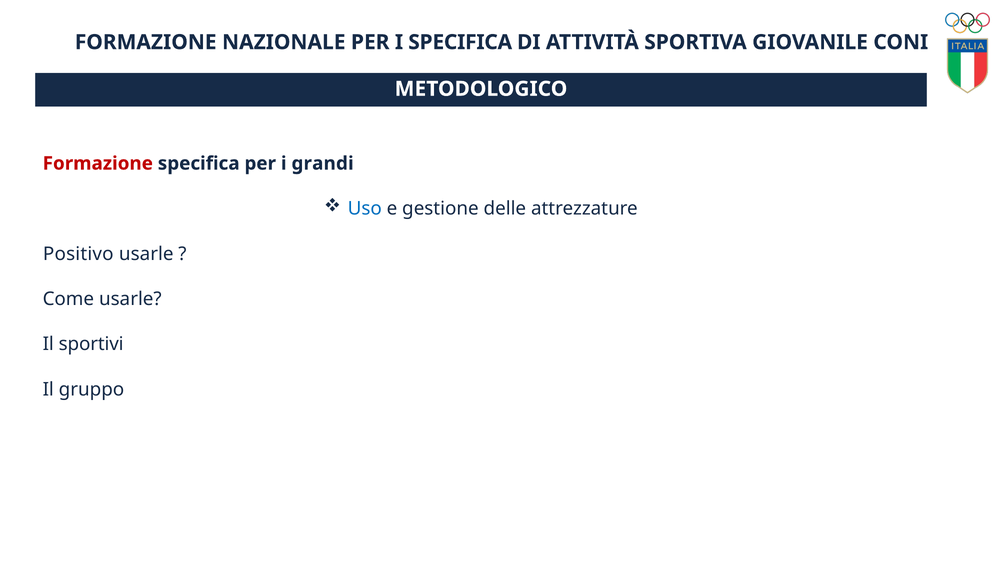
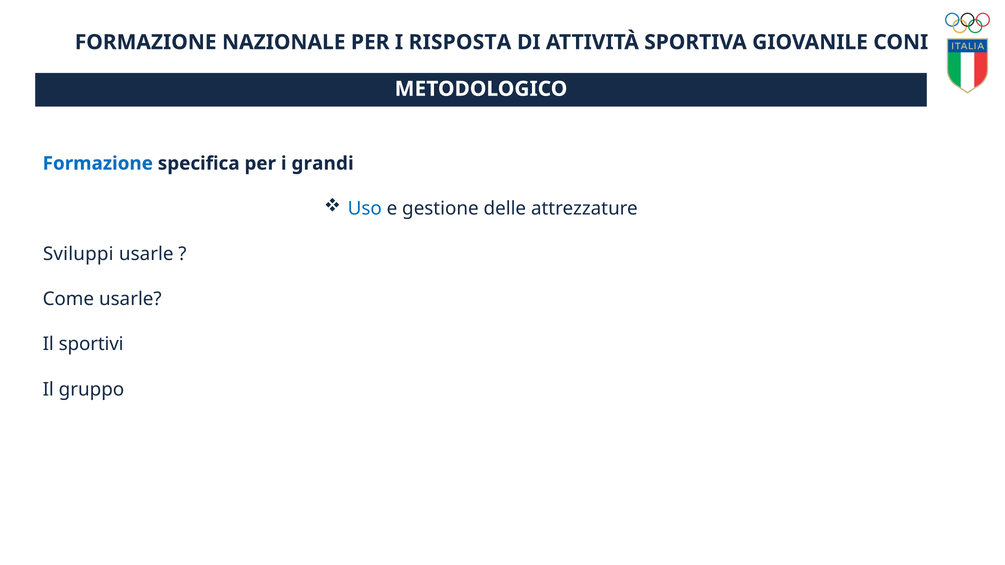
I SPECIFICA: SPECIFICA -> RISPOSTA
Formazione at (98, 164) colour: red -> blue
Positivo: Positivo -> Sviluppi
